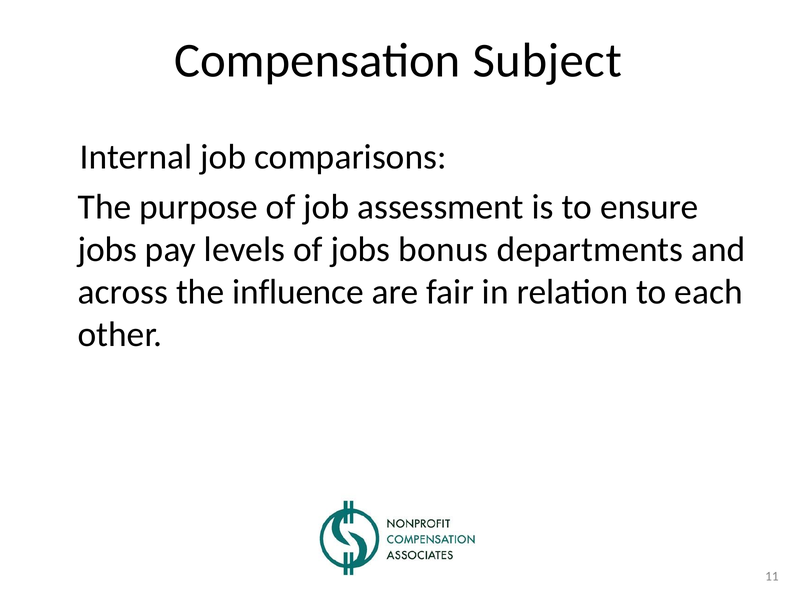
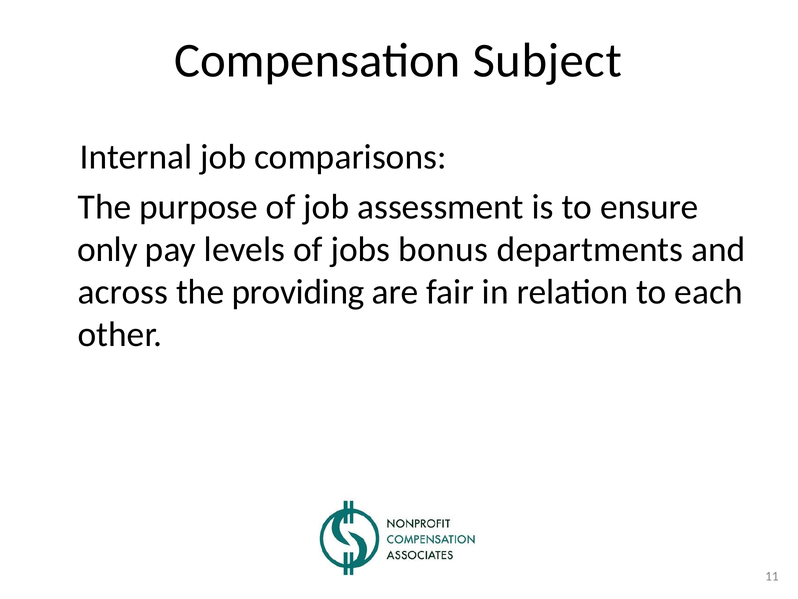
jobs at (107, 249): jobs -> only
influence: influence -> providing
